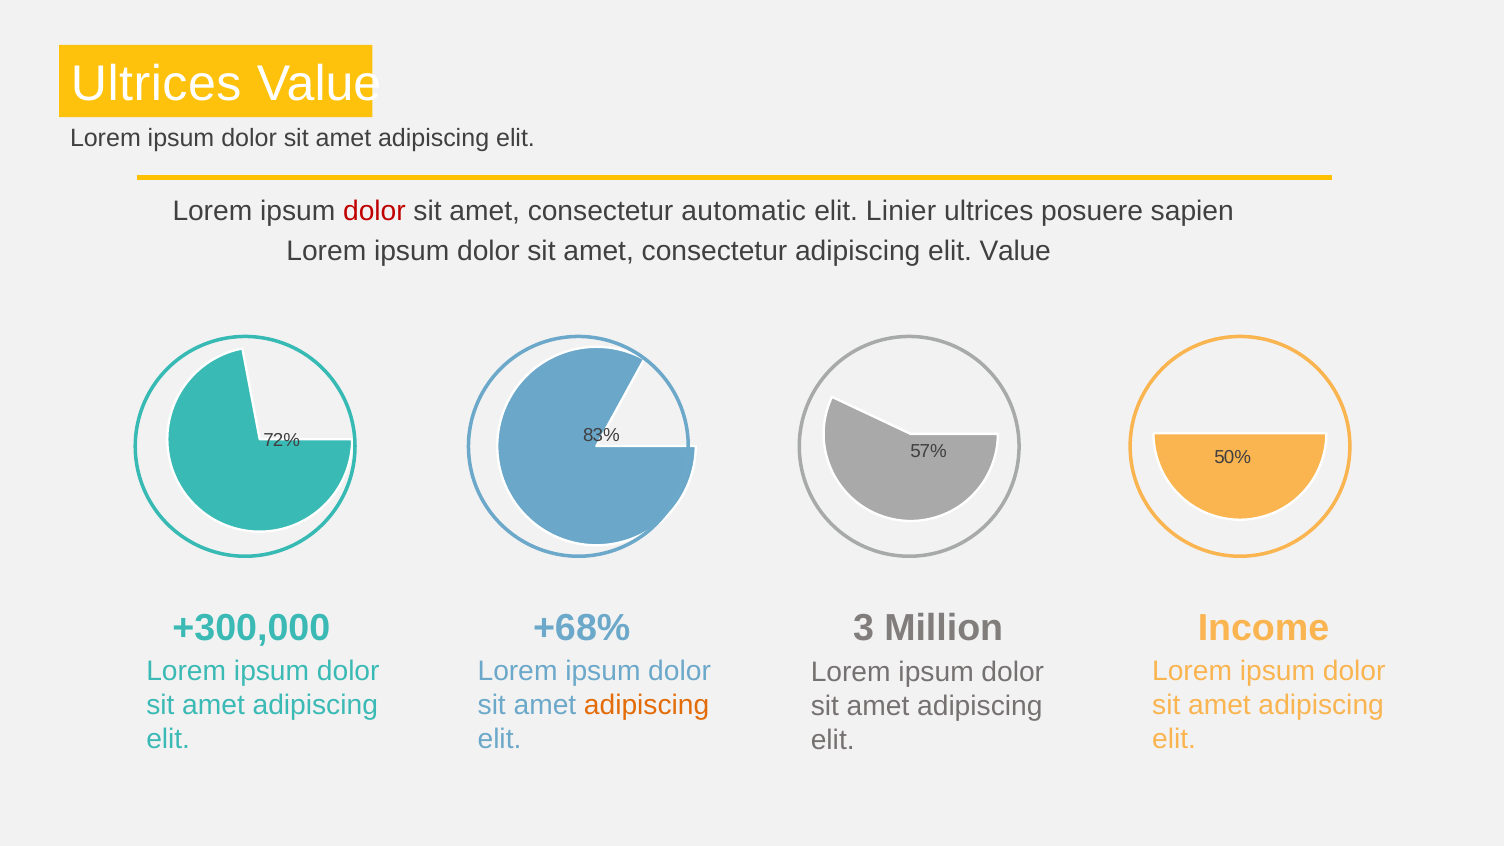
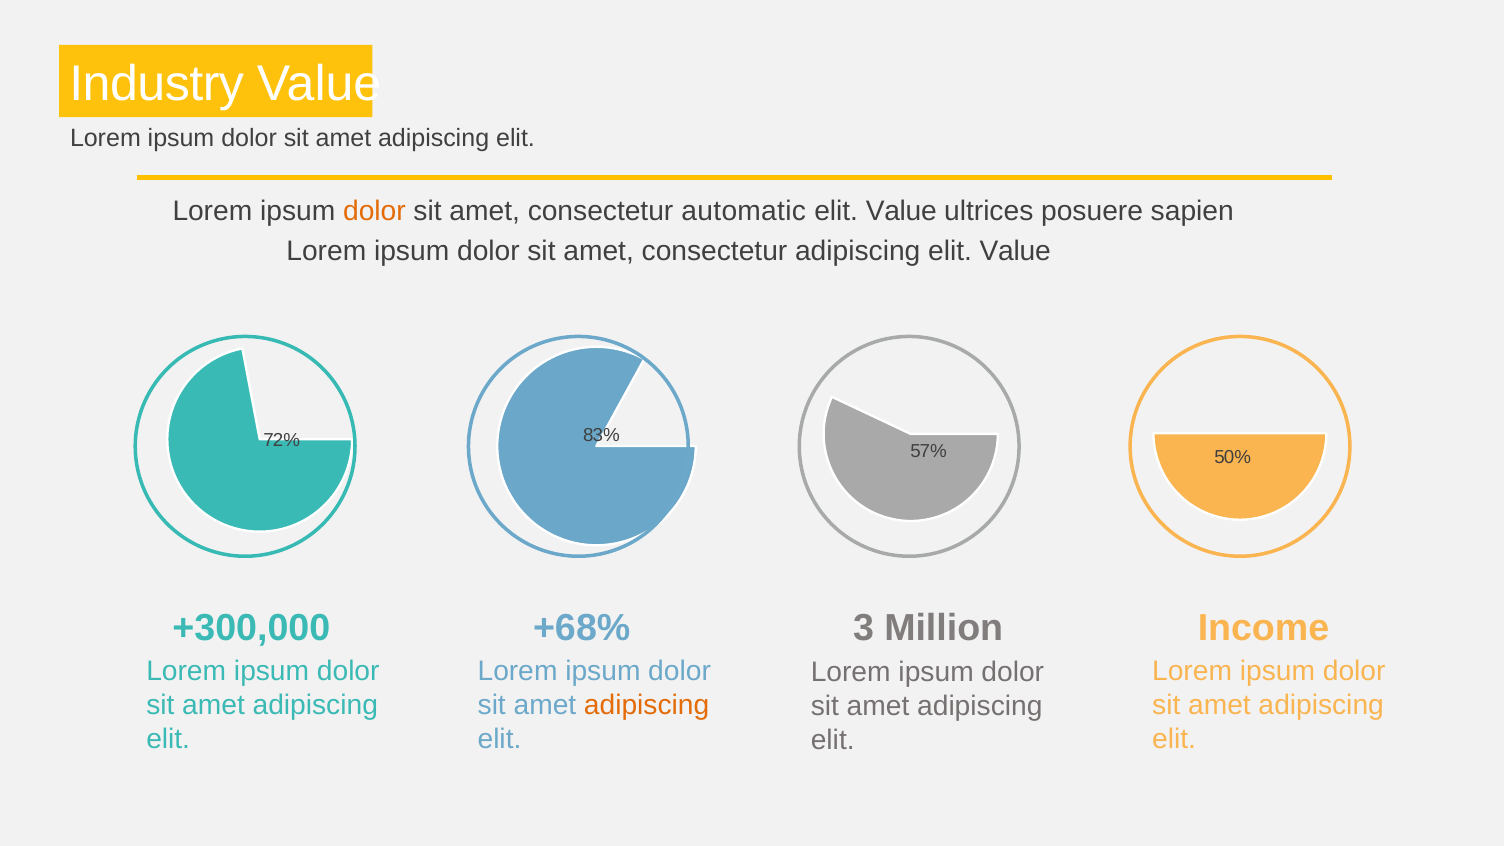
Ultrices at (156, 84): Ultrices -> Industry
dolor at (374, 211) colour: red -> orange
Linier at (901, 211): Linier -> Value
